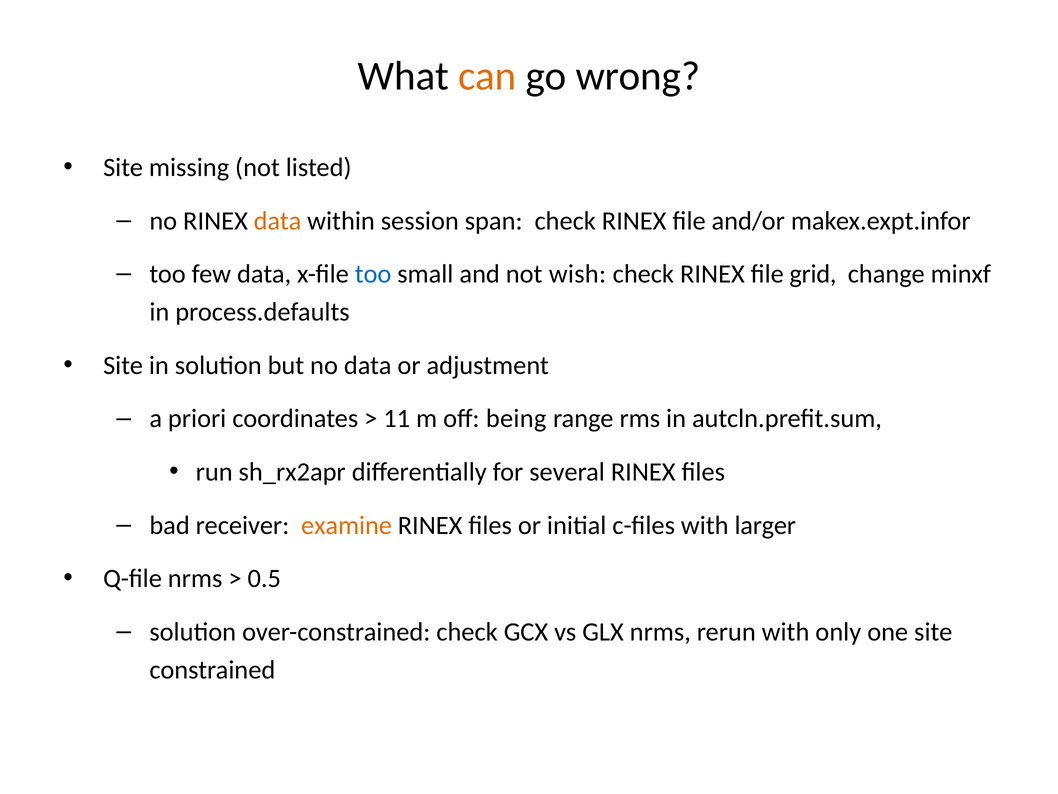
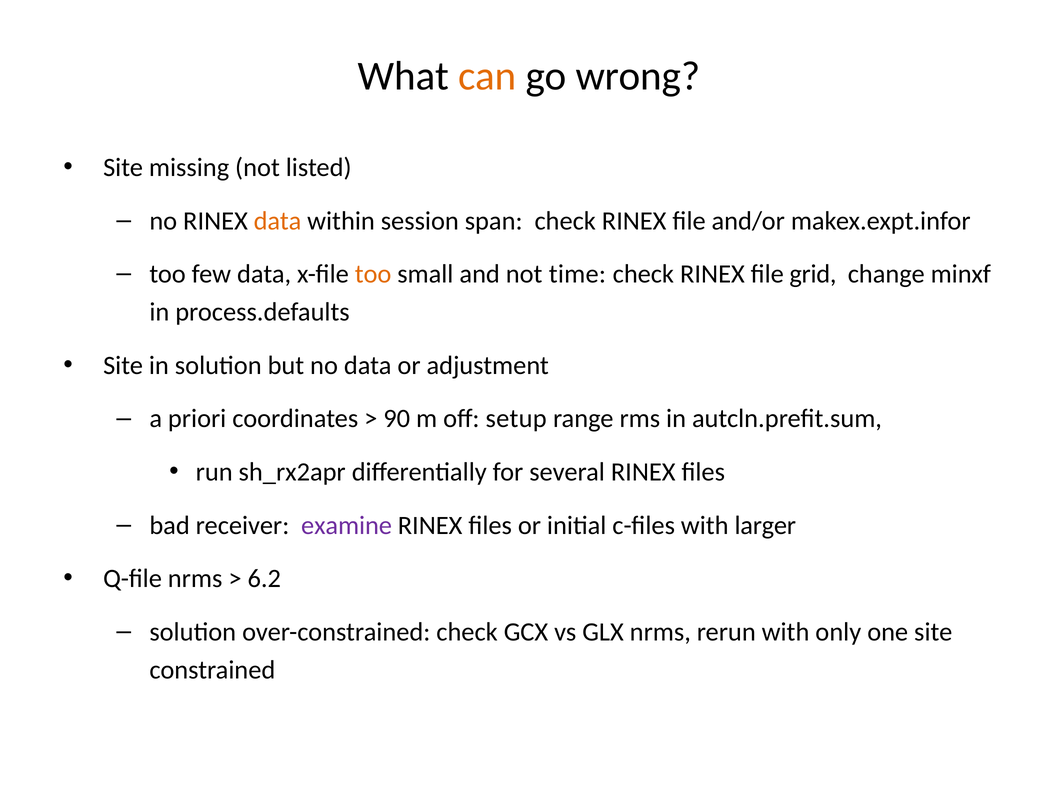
too at (373, 274) colour: blue -> orange
wish: wish -> time
11: 11 -> 90
being: being -> setup
examine colour: orange -> purple
0.5: 0.5 -> 6.2
